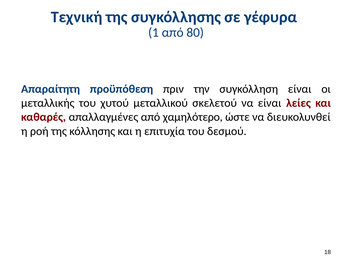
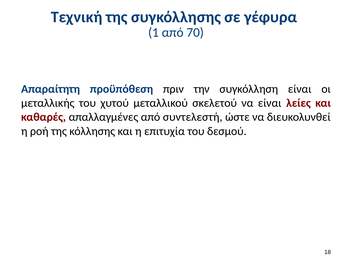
80: 80 -> 70
χαμηλότερο: χαμηλότερο -> συντελεστή
